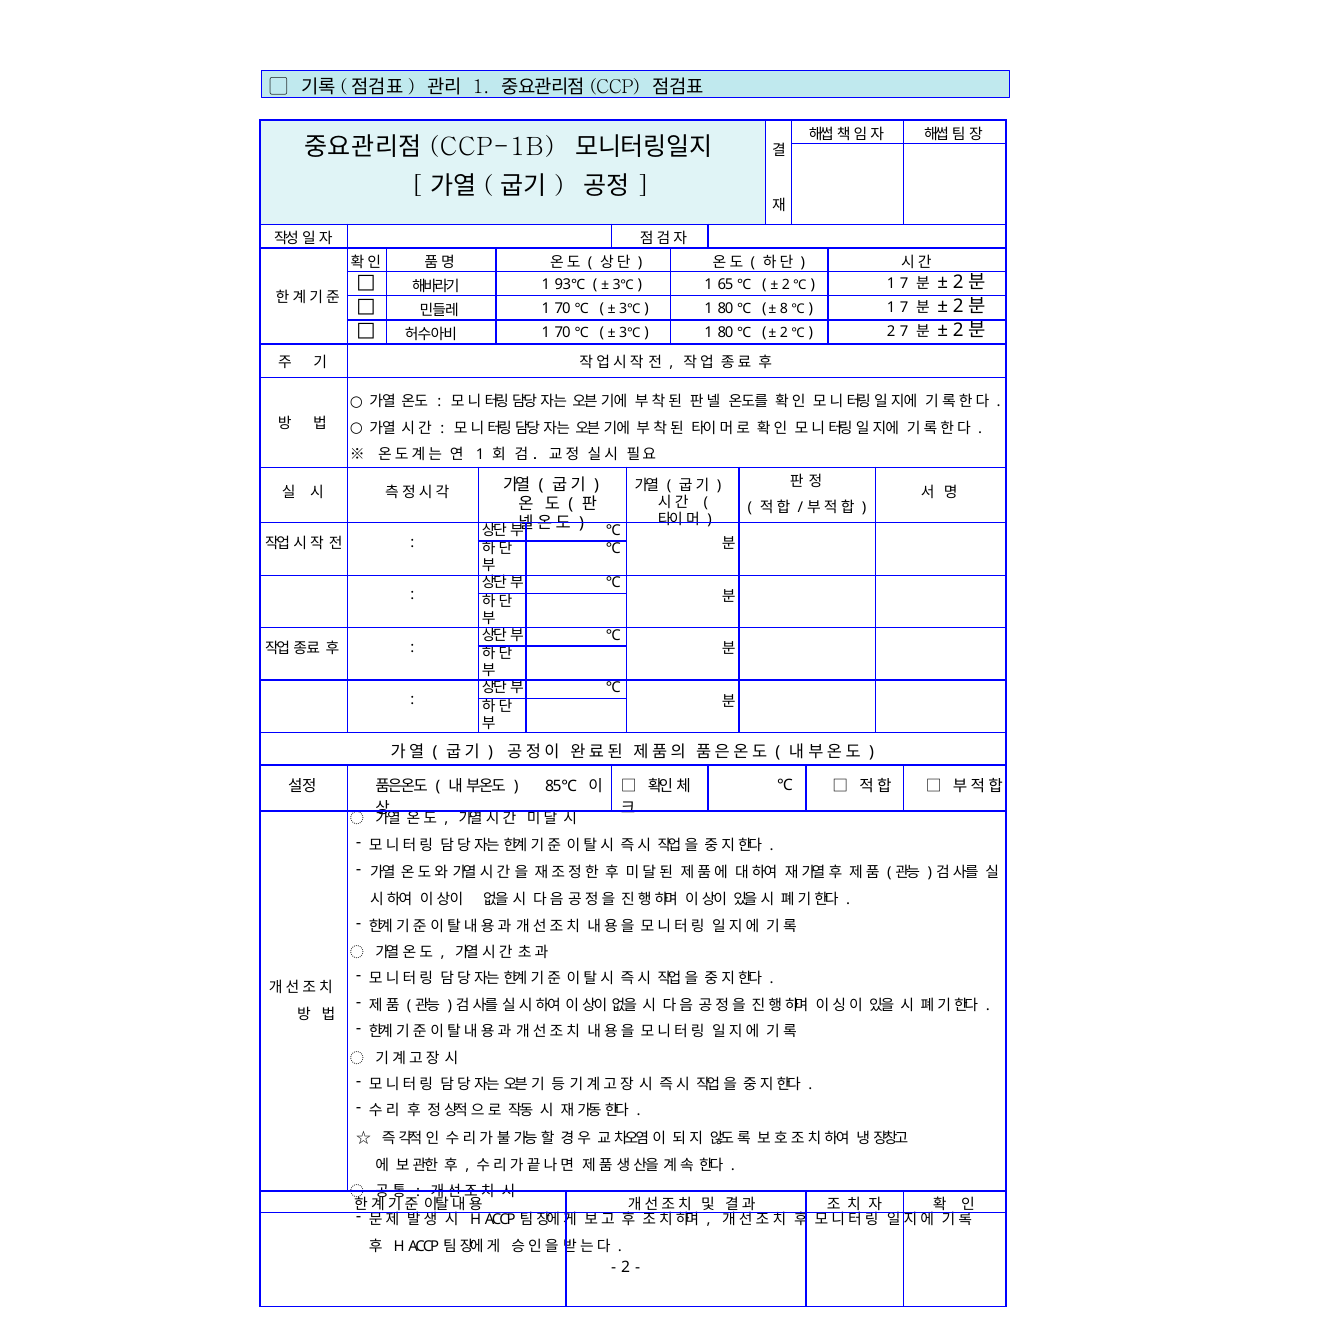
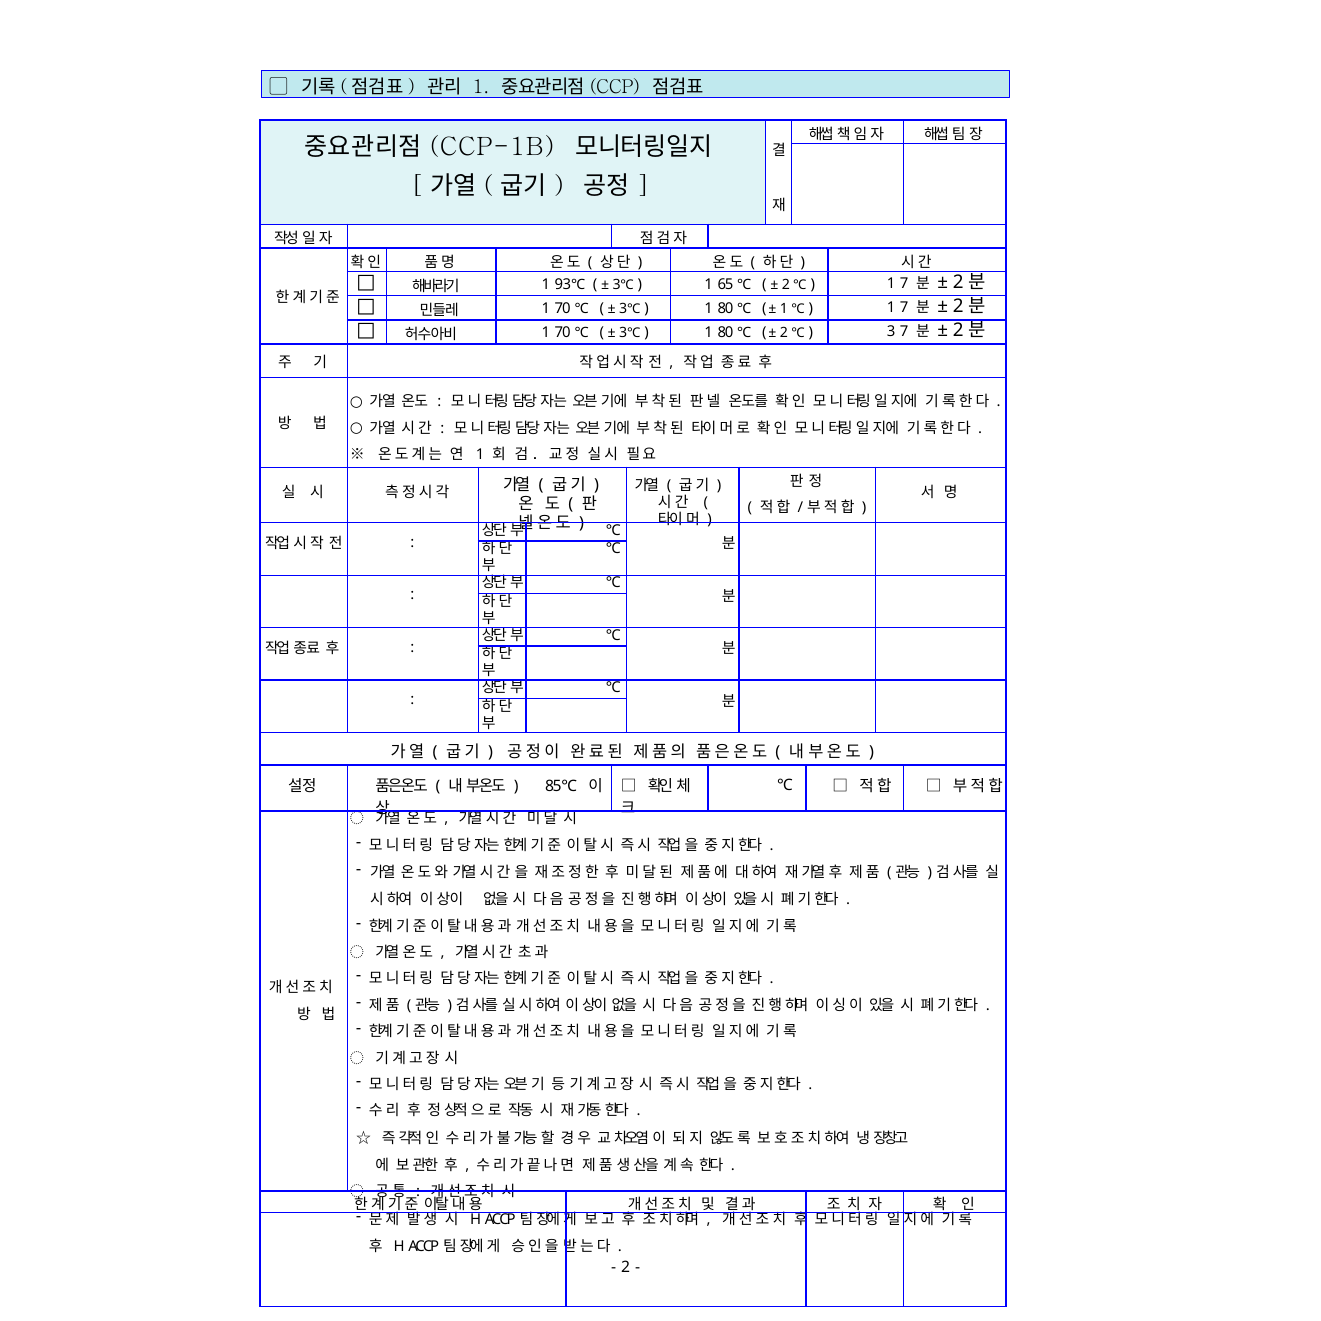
8 at (784, 309): 8 -> 1
2 at (891, 331): 2 -> 3
